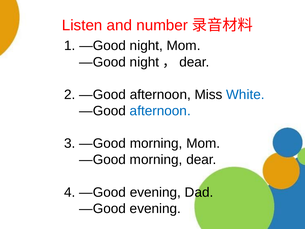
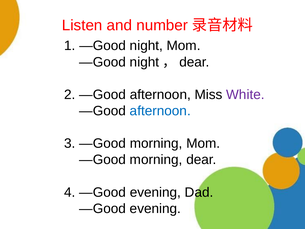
White colour: blue -> purple
